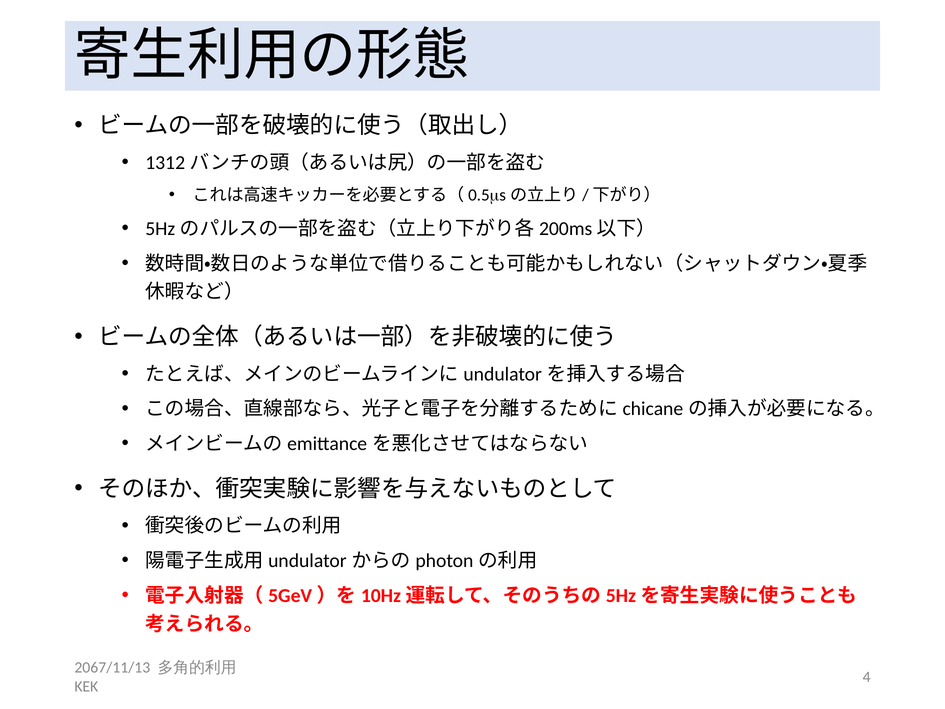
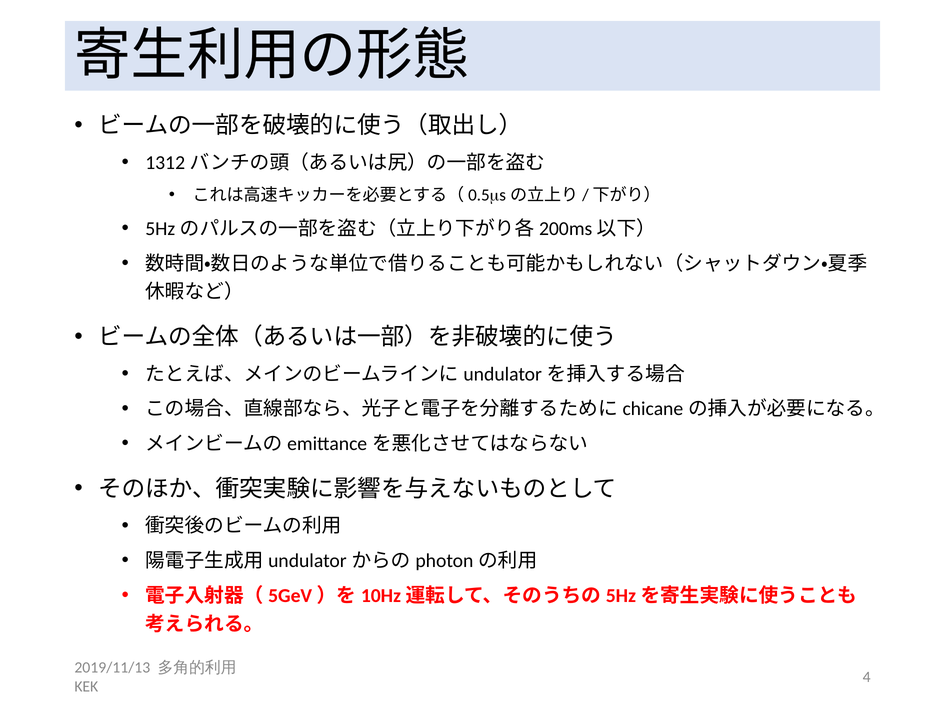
2067/11/13: 2067/11/13 -> 2019/11/13
